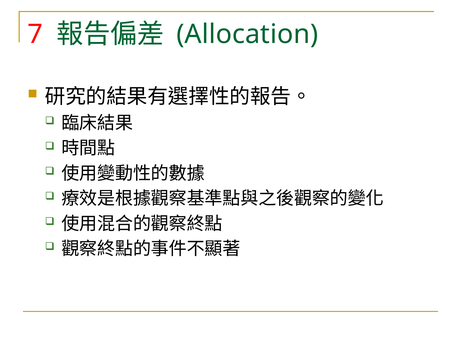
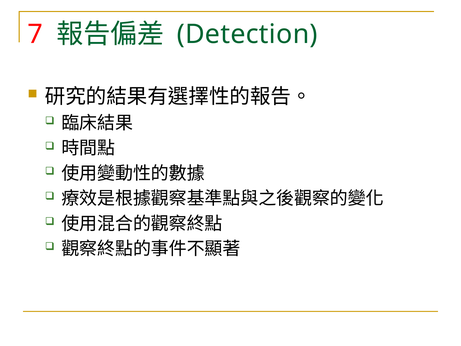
Allocation: Allocation -> Detection
